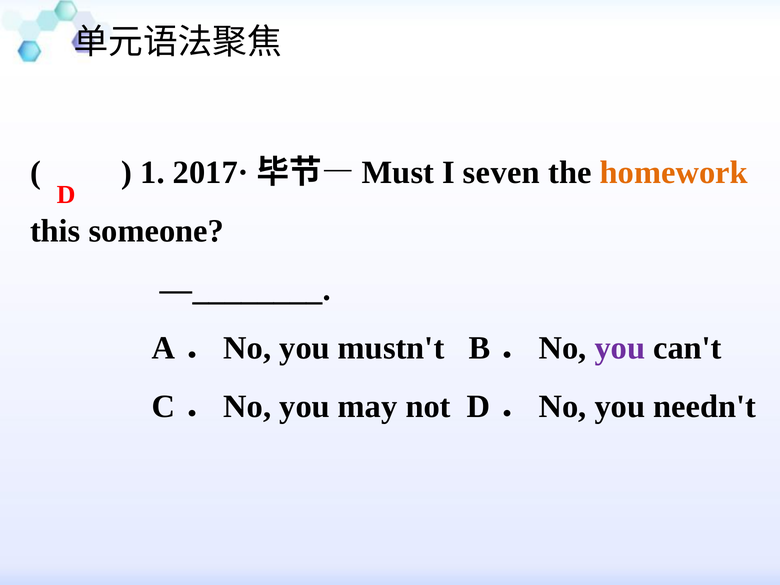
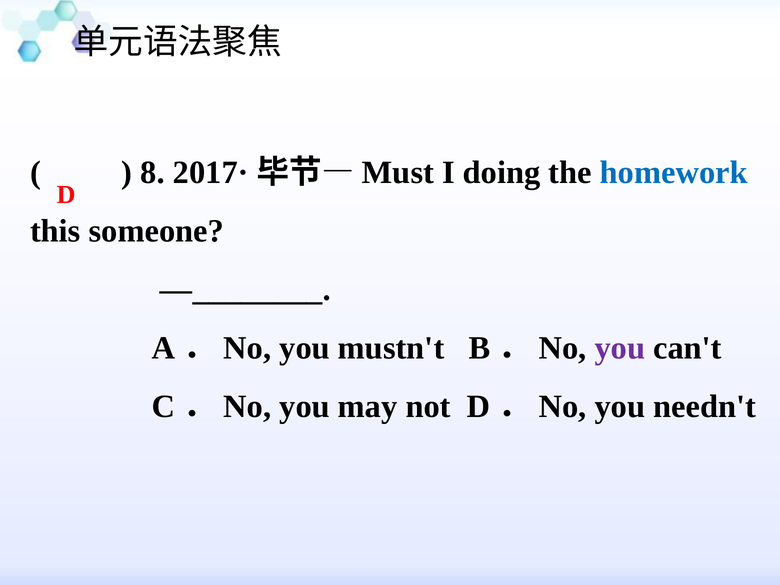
1: 1 -> 8
seven: seven -> doing
homework colour: orange -> blue
